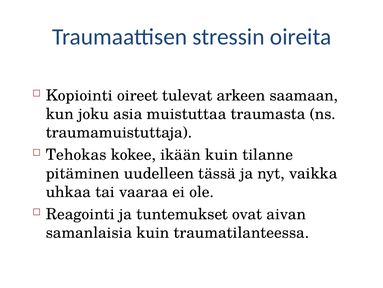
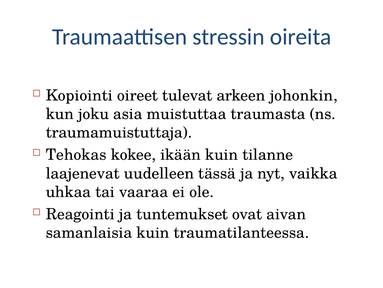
saamaan: saamaan -> johonkin
pitäminen: pitäminen -> laajenevat
